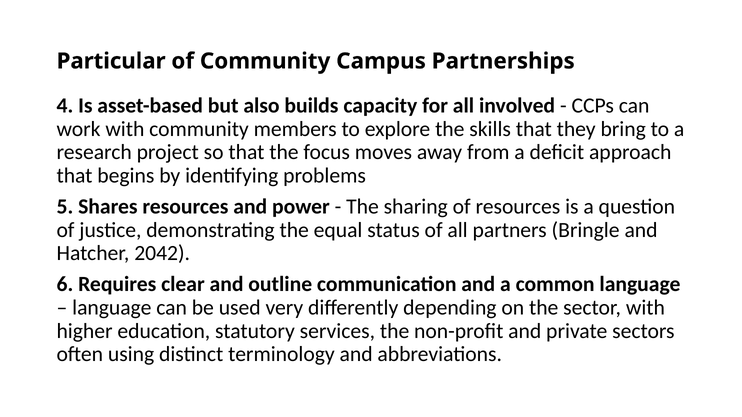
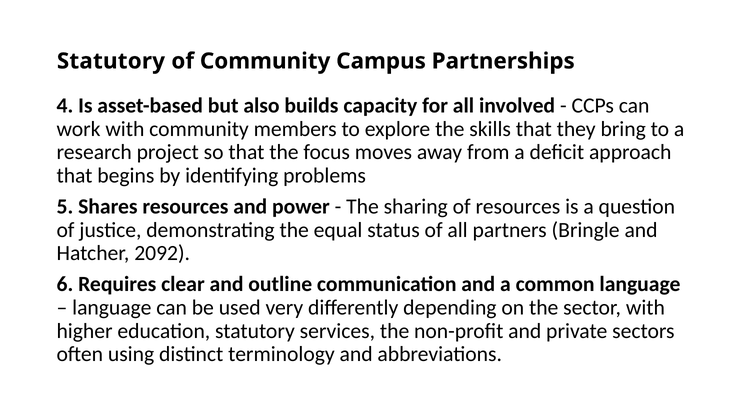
Particular at (111, 61): Particular -> Statutory
2042: 2042 -> 2092
